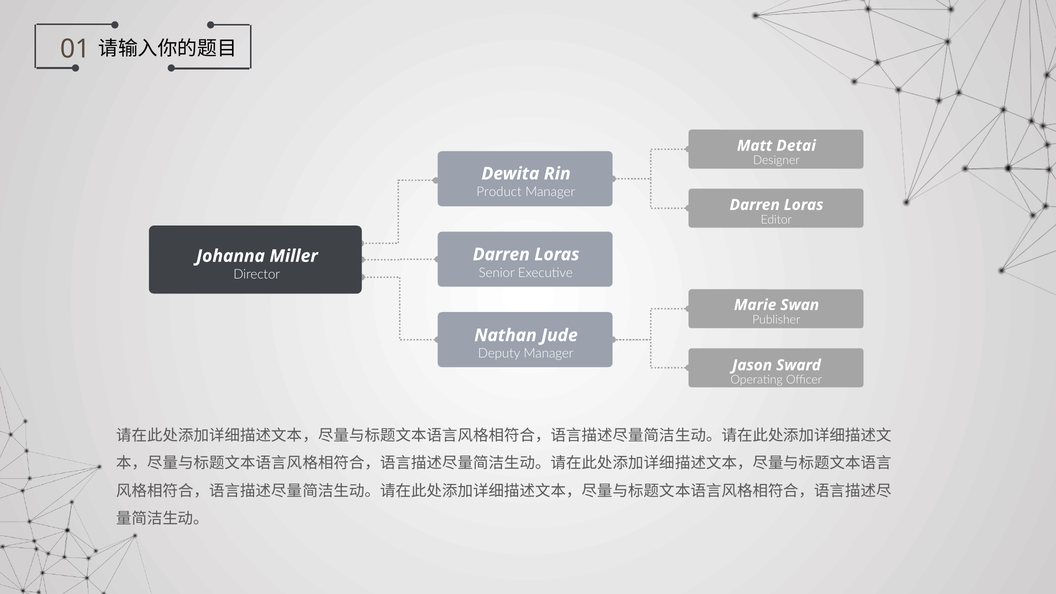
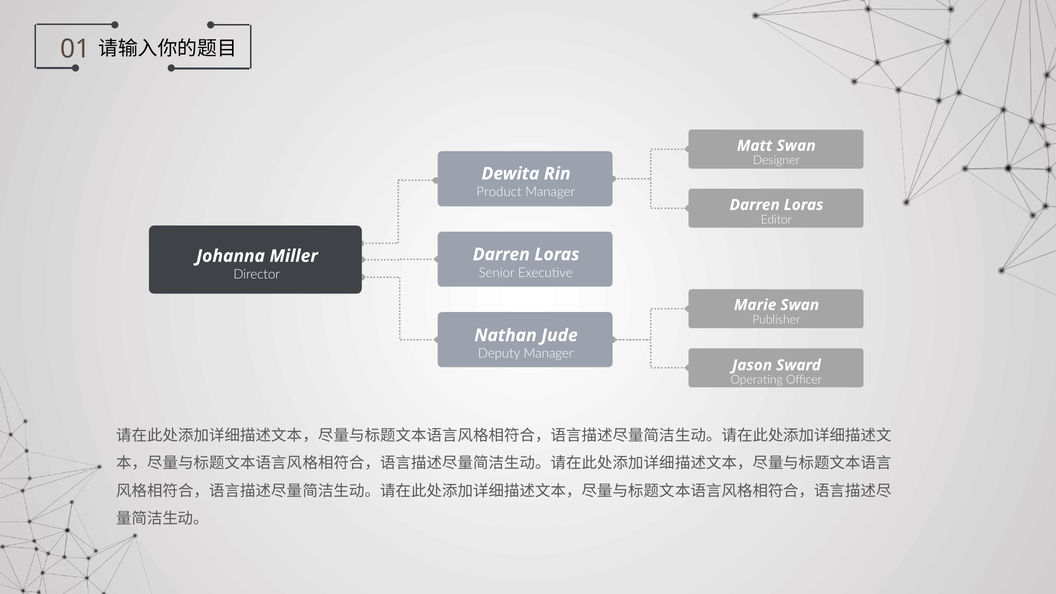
Matt Detai: Detai -> Swan
